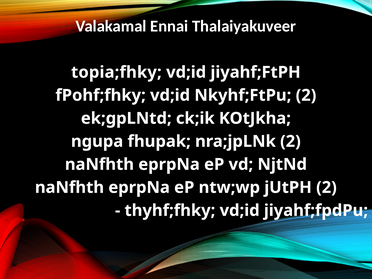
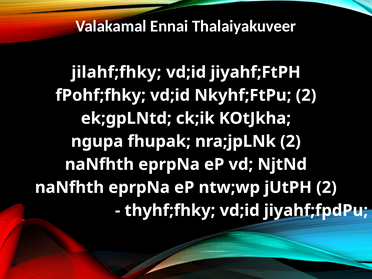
topia;fhky: topia;fhky -> jilahf;fhky
